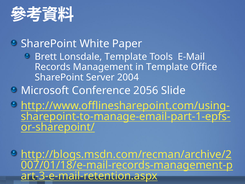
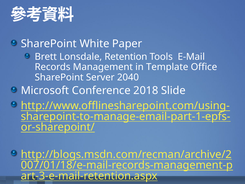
Lonsdale Template: Template -> Retention
2004: 2004 -> 2040
2056: 2056 -> 2018
